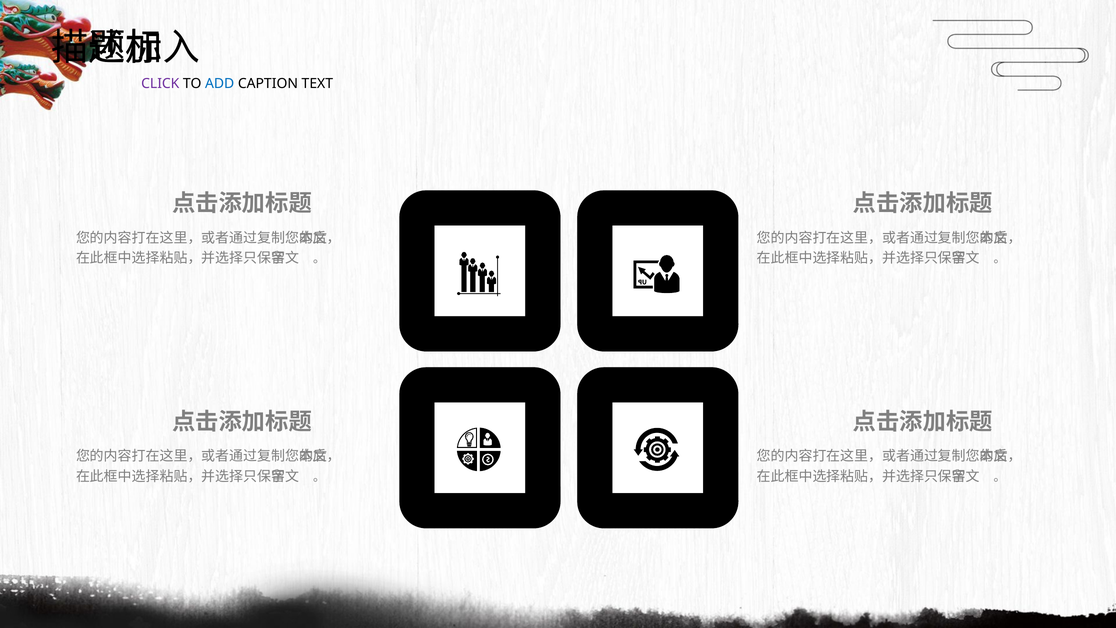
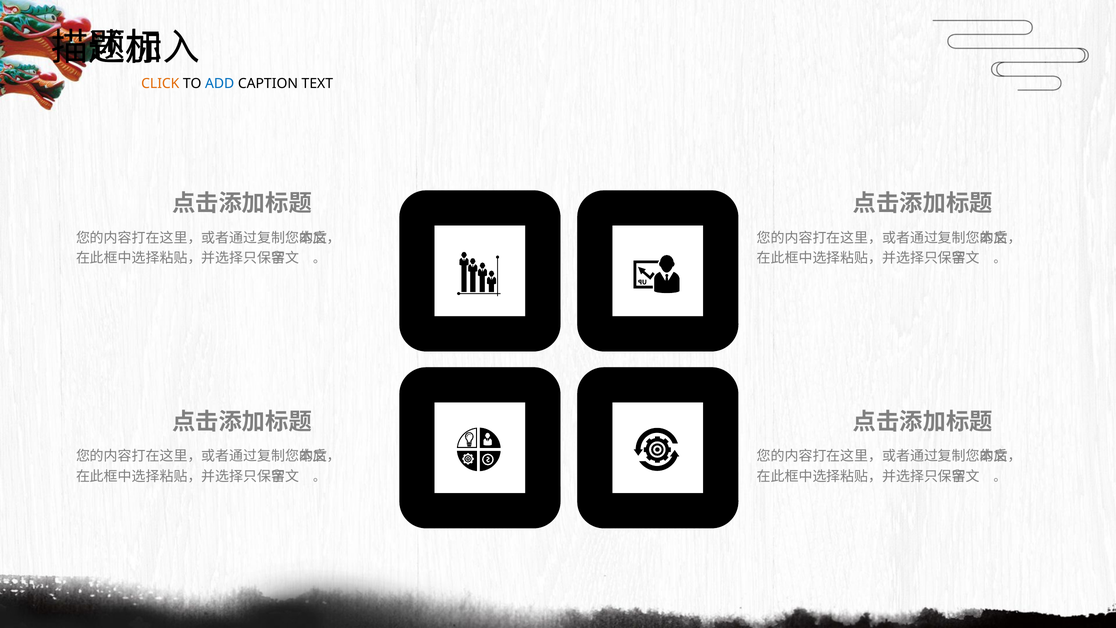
CLICK colour: purple -> orange
